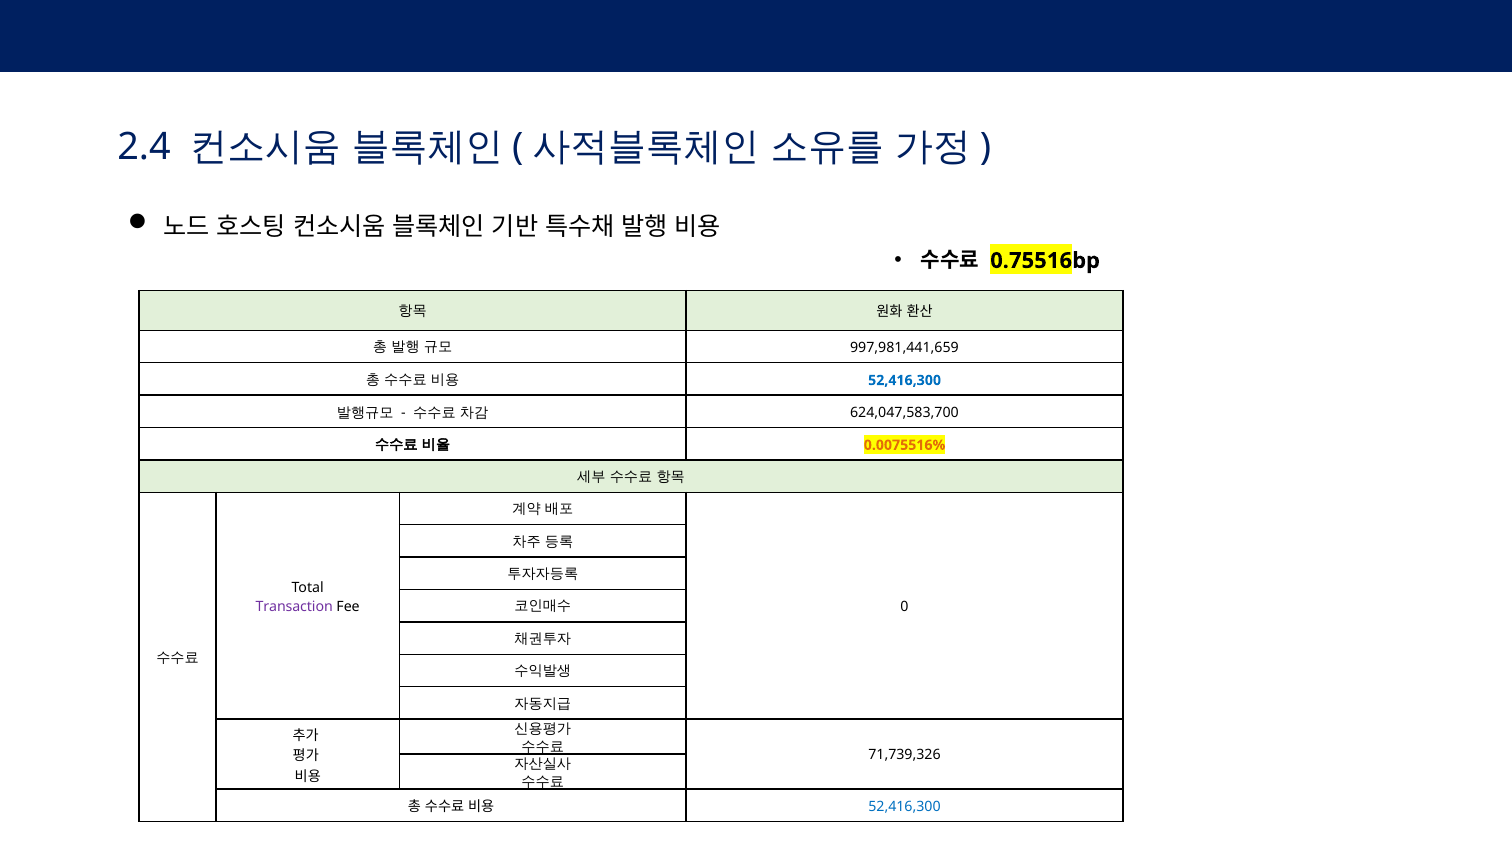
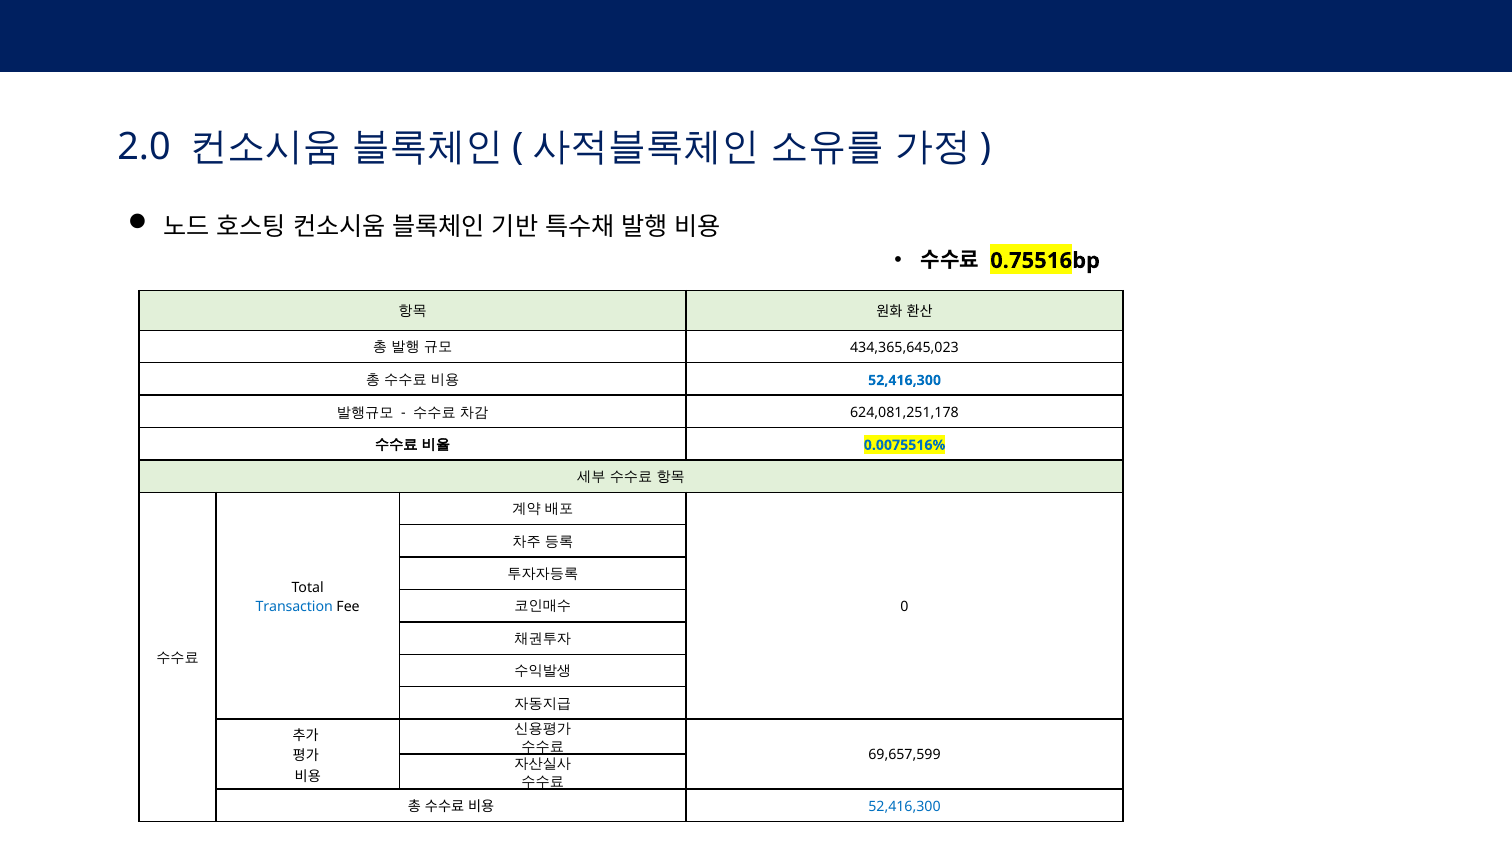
2.4: 2.4 -> 2.0
997,981,441,659: 997,981,441,659 -> 434,365,645,023
624,047,583,700: 624,047,583,700 -> 624,081,251,178
0.0075516% colour: orange -> blue
Transaction colour: purple -> blue
71,739,326: 71,739,326 -> 69,657,599
